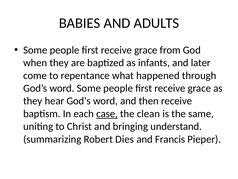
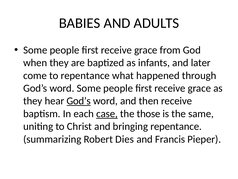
God’s at (79, 101) underline: none -> present
clean: clean -> those
bringing understand: understand -> repentance
